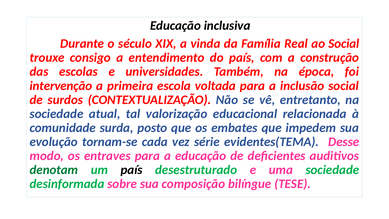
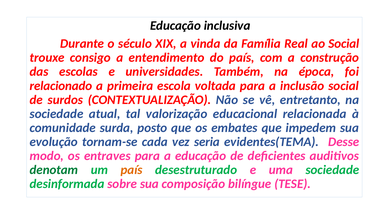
intervenção: intervenção -> relacionado
série: série -> seria
país at (132, 170) colour: black -> orange
